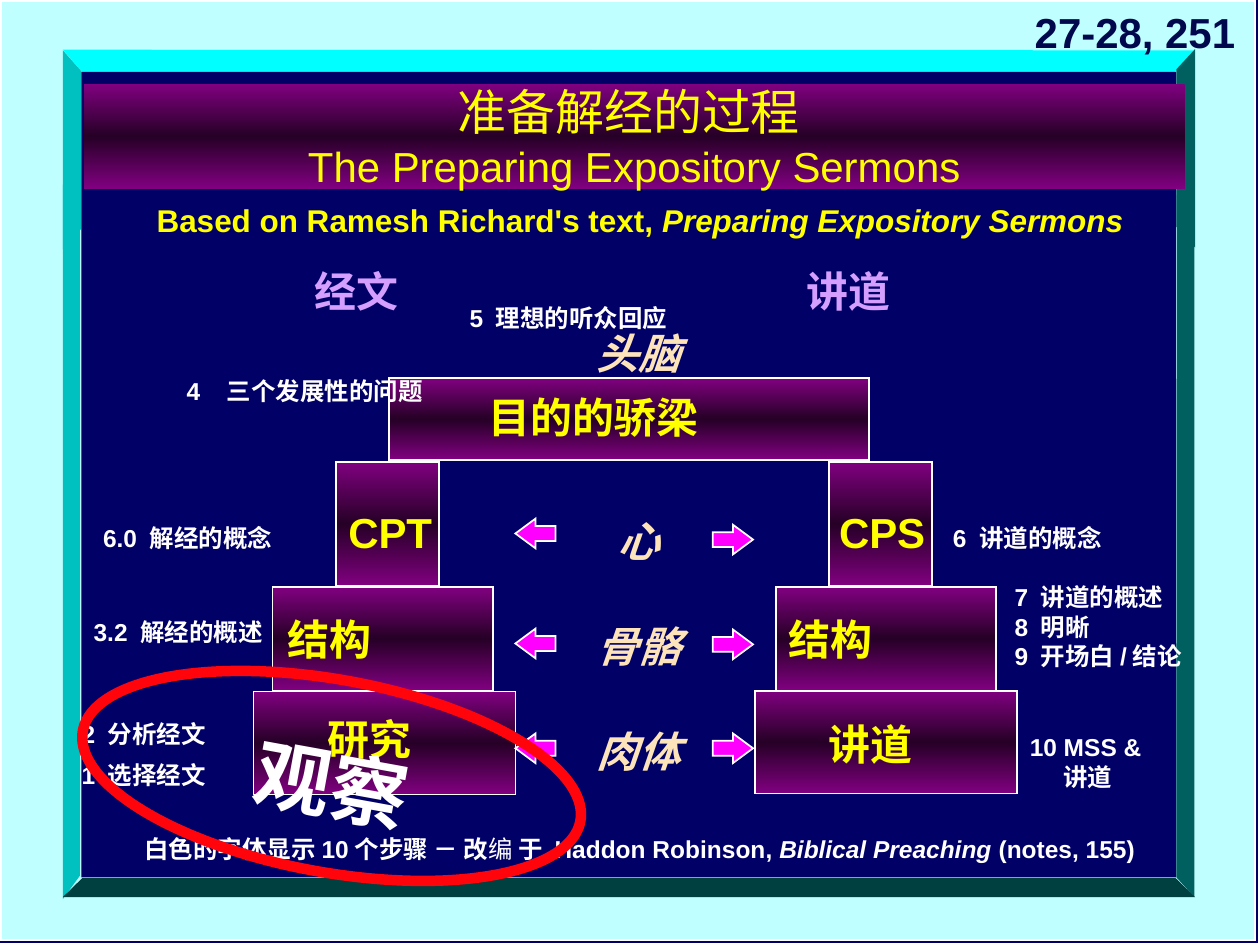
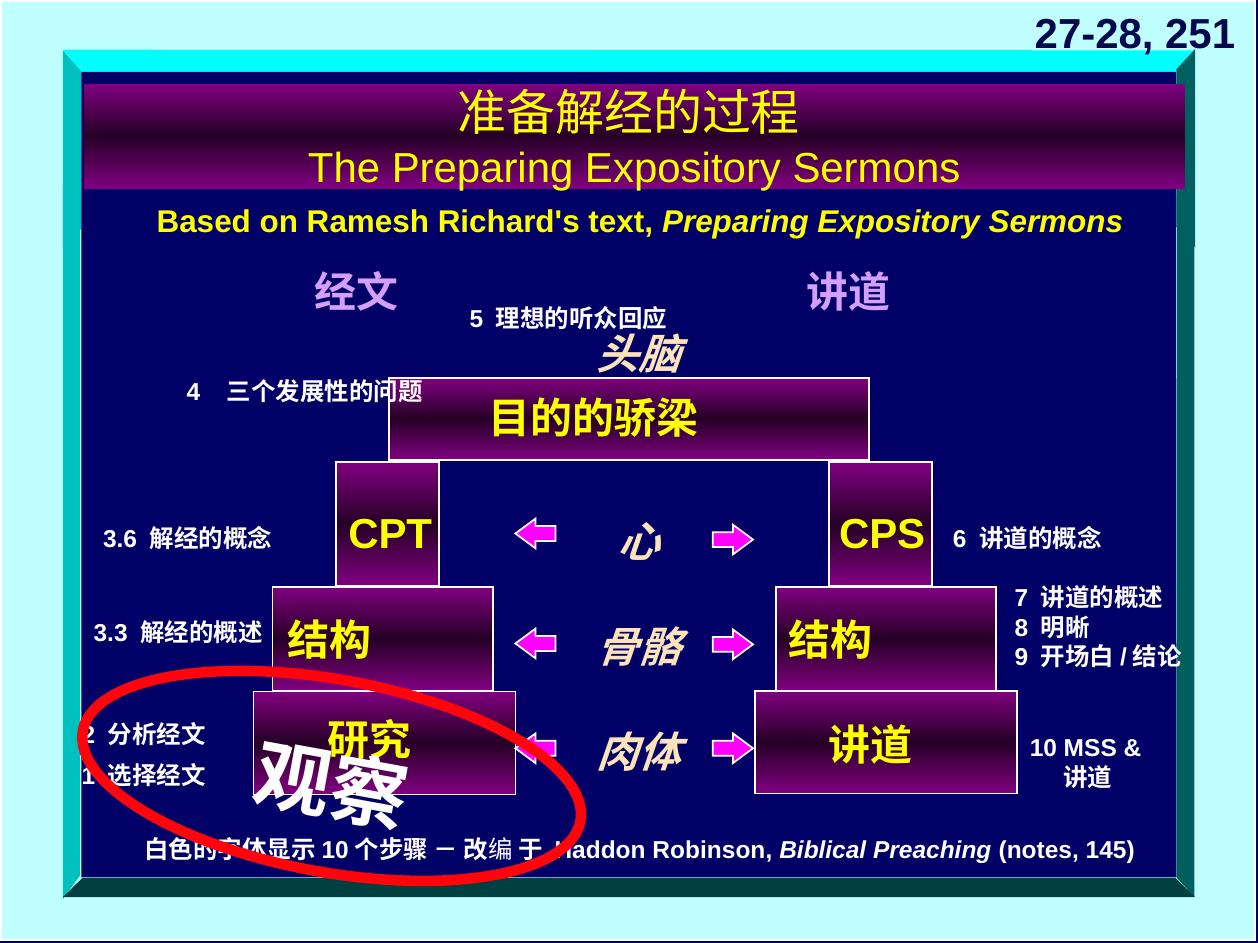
6.0: 6.0 -> 3.6
3.2: 3.2 -> 3.3
155: 155 -> 145
